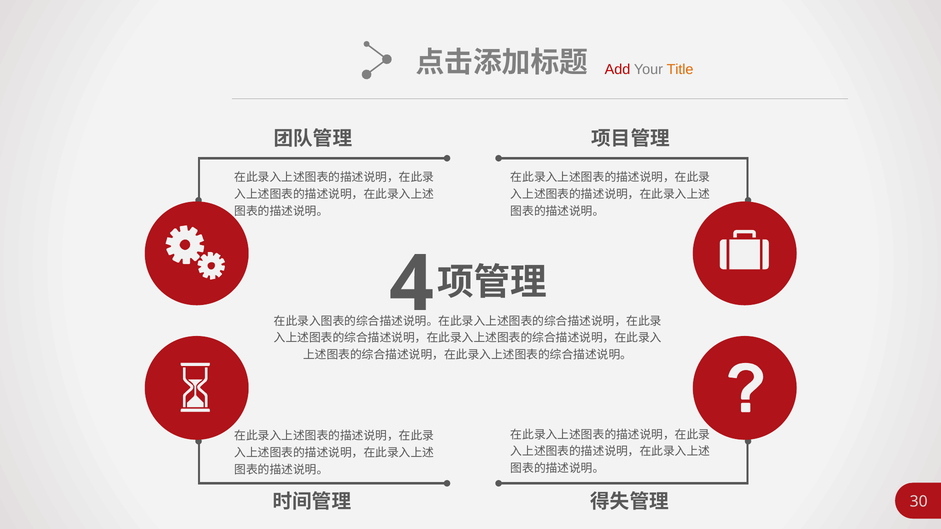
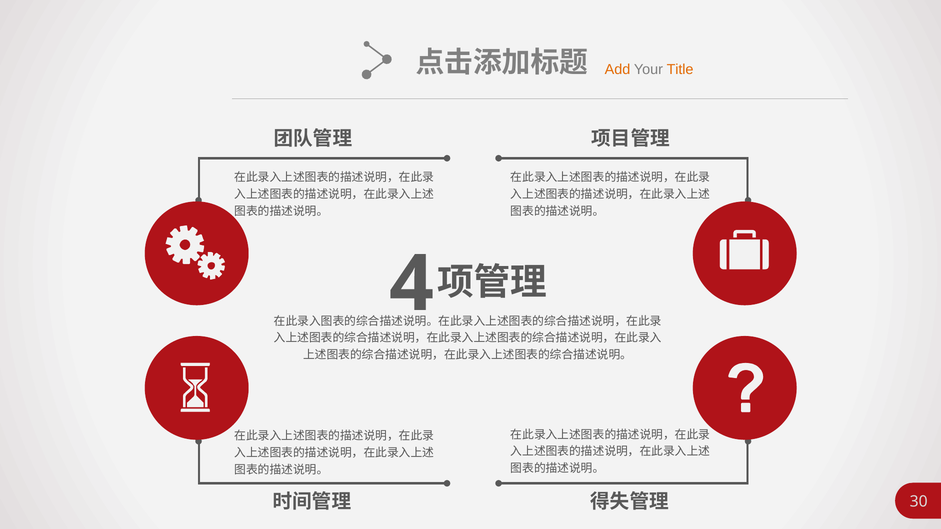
Add colour: red -> orange
